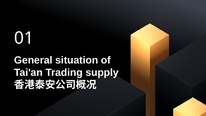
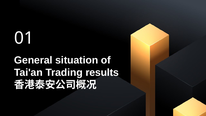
supply: supply -> results
